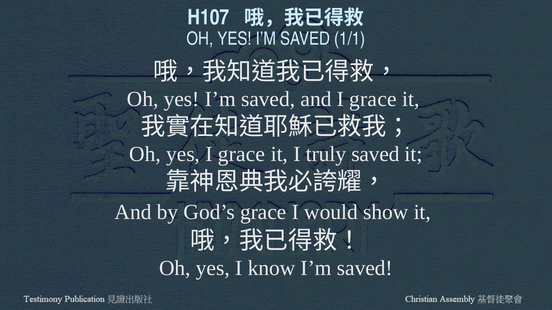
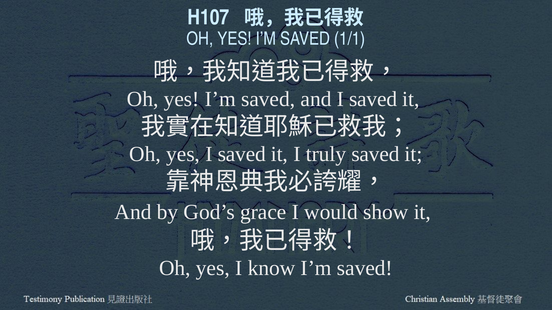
and I grace: grace -> saved
yes I grace: grace -> saved
